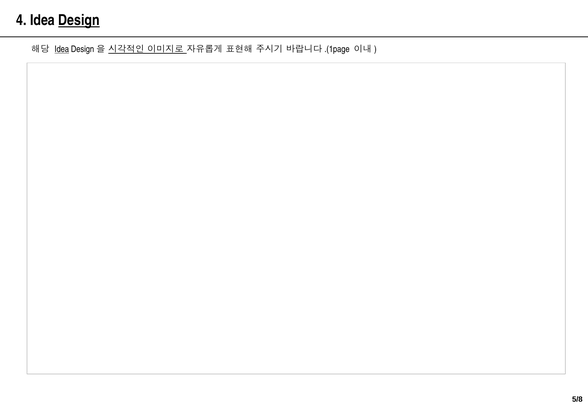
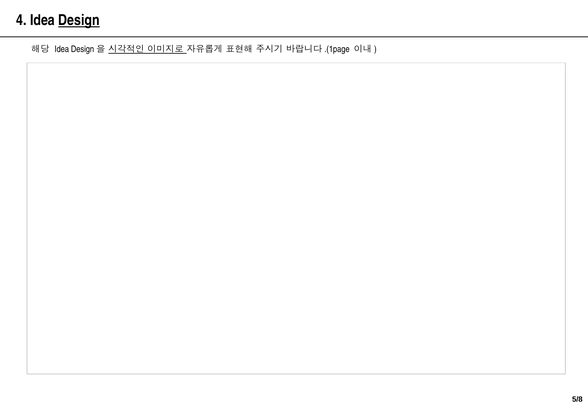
Idea at (62, 49) underline: present -> none
